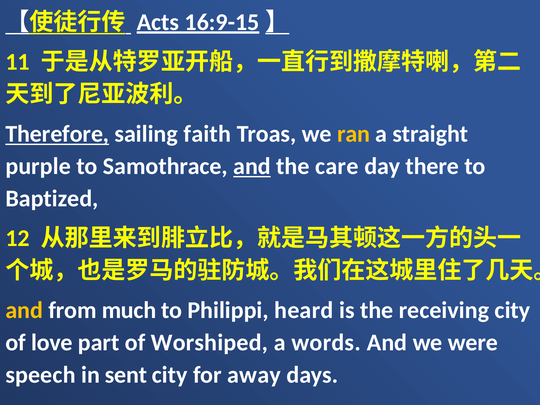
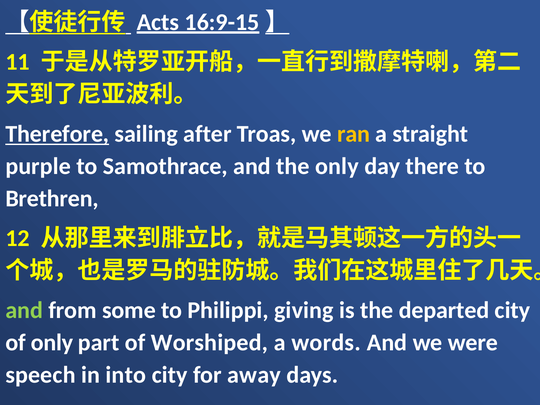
faith: faith -> after
and at (252, 166) underline: present -> none
the care: care -> only
Baptized: Baptized -> Brethren
and at (24, 310) colour: yellow -> light green
much: much -> some
heard: heard -> giving
receiving: receiving -> departed
of love: love -> only
sent: sent -> into
